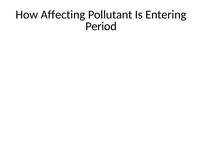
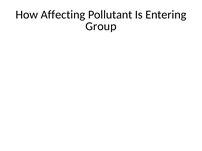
Period: Period -> Group
